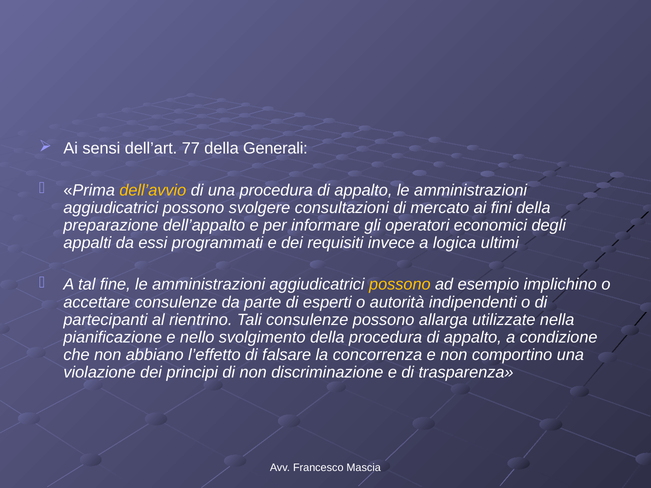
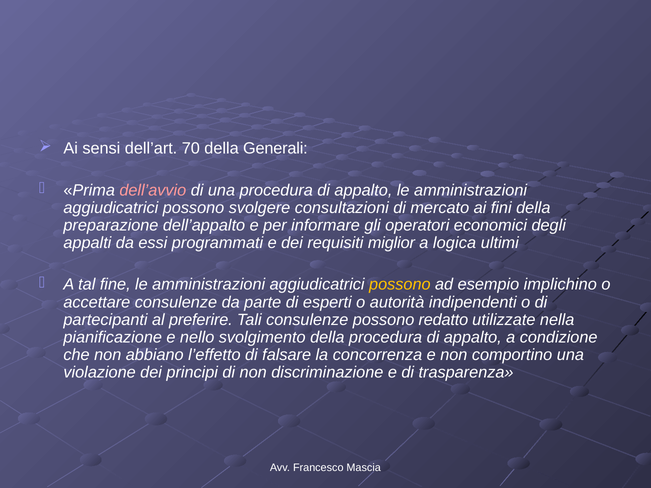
77: 77 -> 70
dell’avvio colour: yellow -> pink
invece: invece -> miglior
rientrino: rientrino -> preferire
allarga: allarga -> redatto
